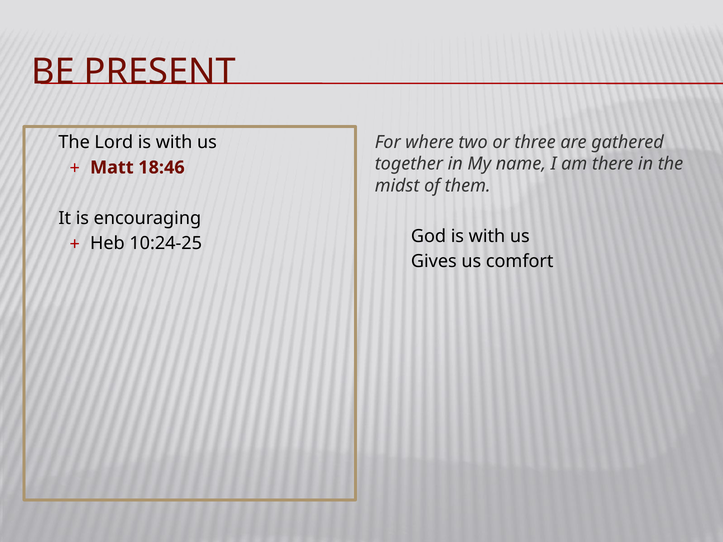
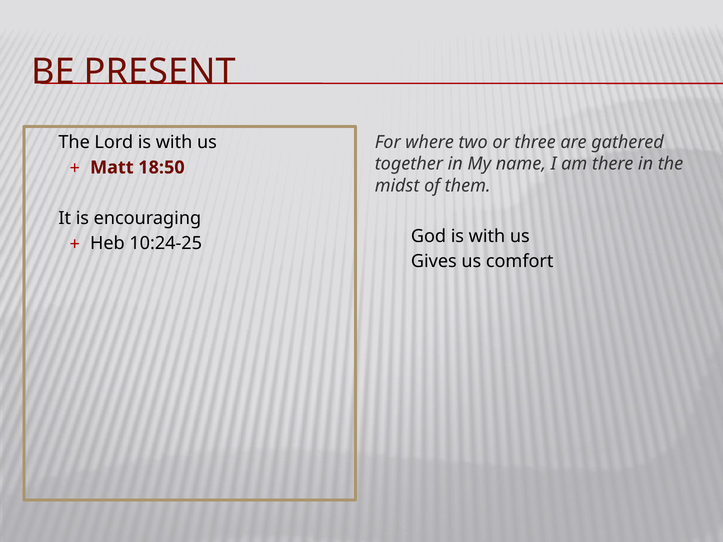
18:46: 18:46 -> 18:50
